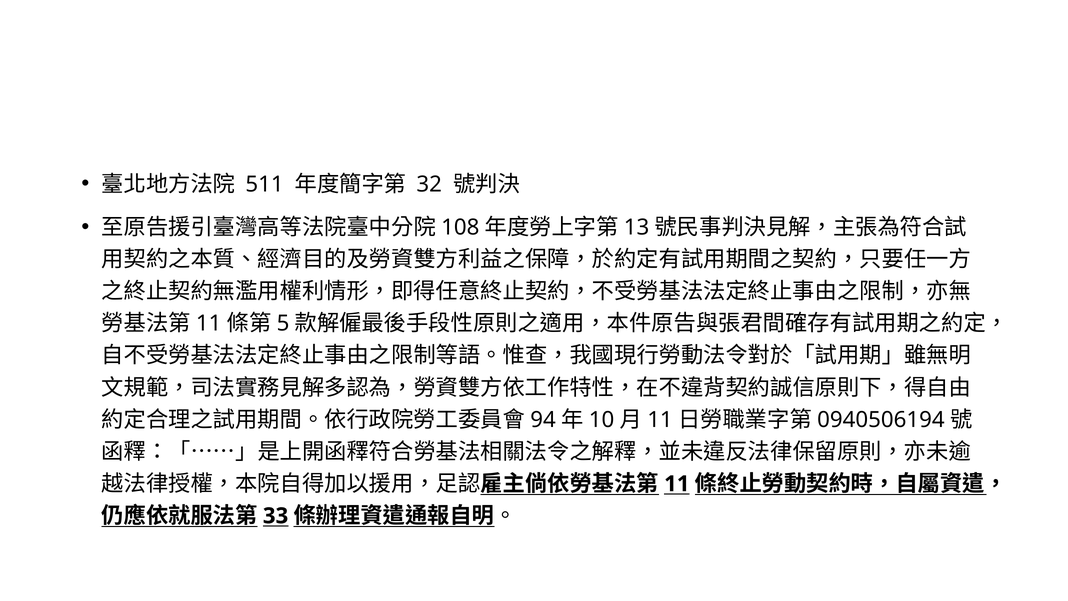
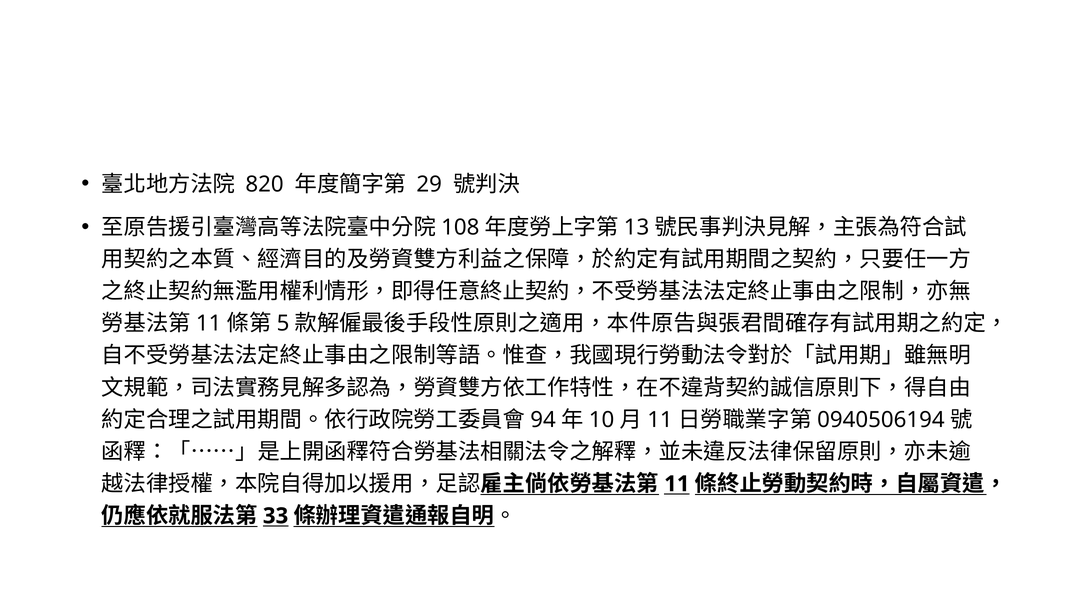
511: 511 -> 820
32: 32 -> 29
